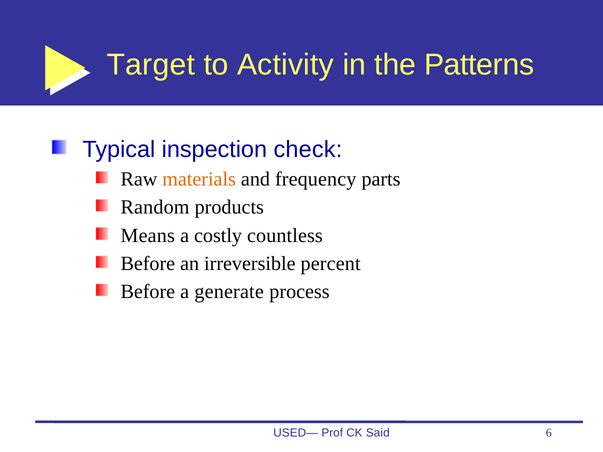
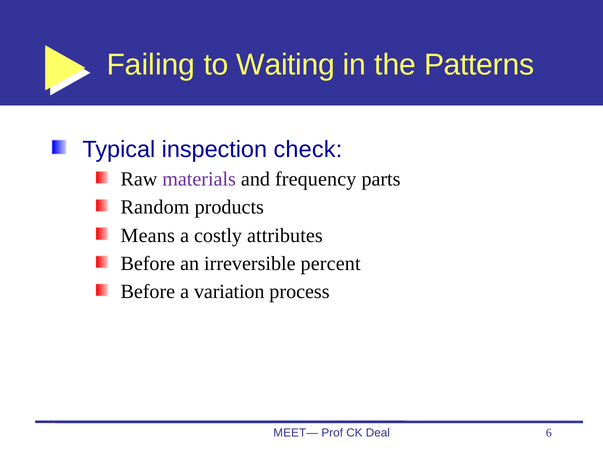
Target: Target -> Failing
Activity: Activity -> Waiting
materials colour: orange -> purple
countless: countless -> attributes
generate: generate -> variation
USED—: USED— -> MEET—
Said: Said -> Deal
